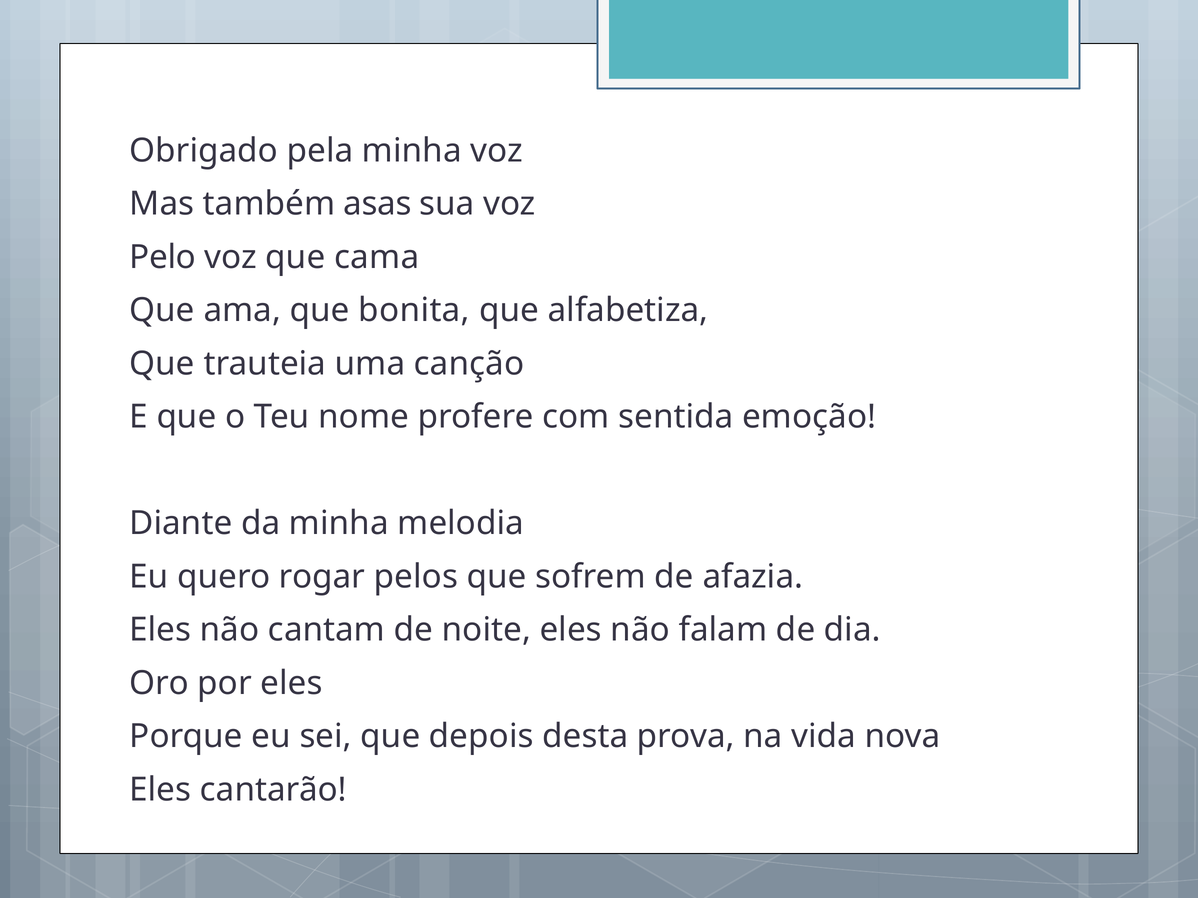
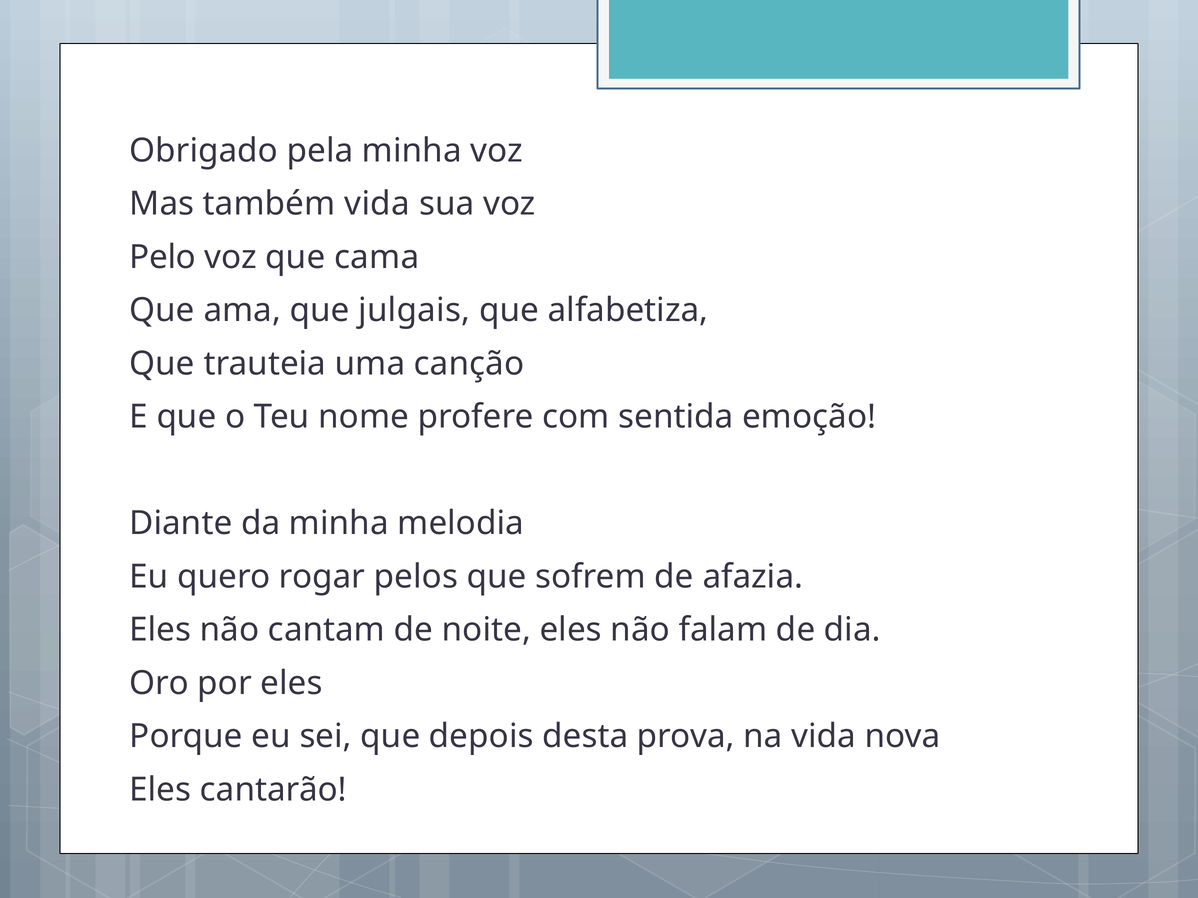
também asas: asas -> vida
bonita: bonita -> julgais
